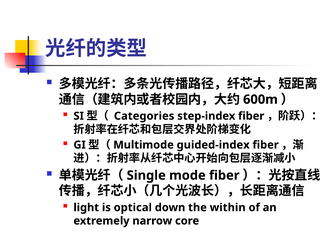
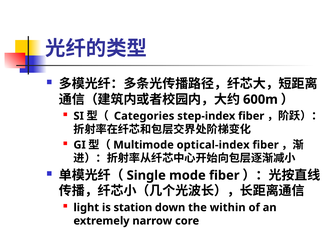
guided-index: guided-index -> optical-index
optical: optical -> station
